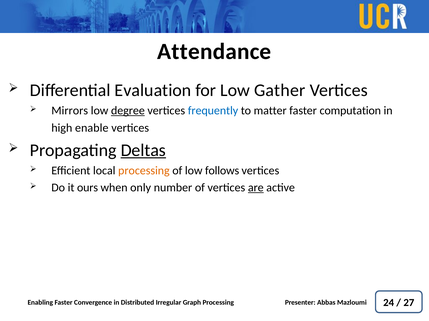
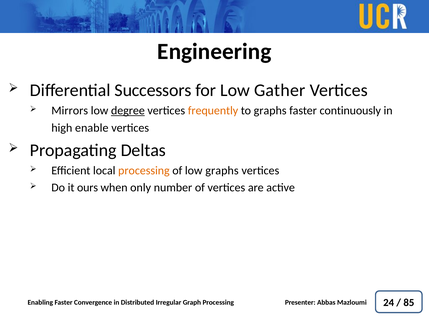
Attendance: Attendance -> Engineering
Evaluation: Evaluation -> Successors
frequently colour: blue -> orange
to matter: matter -> graphs
computation: computation -> continuously
Deltas underline: present -> none
low follows: follows -> graphs
are underline: present -> none
27: 27 -> 85
